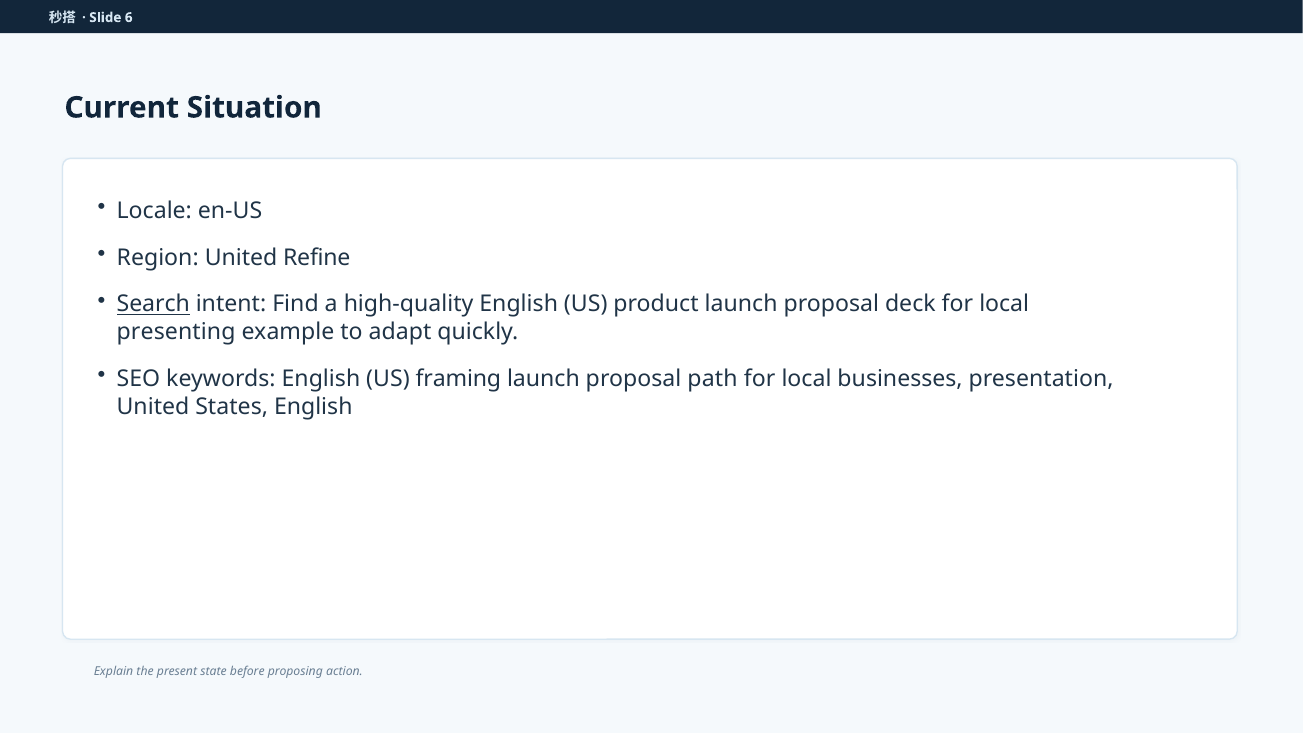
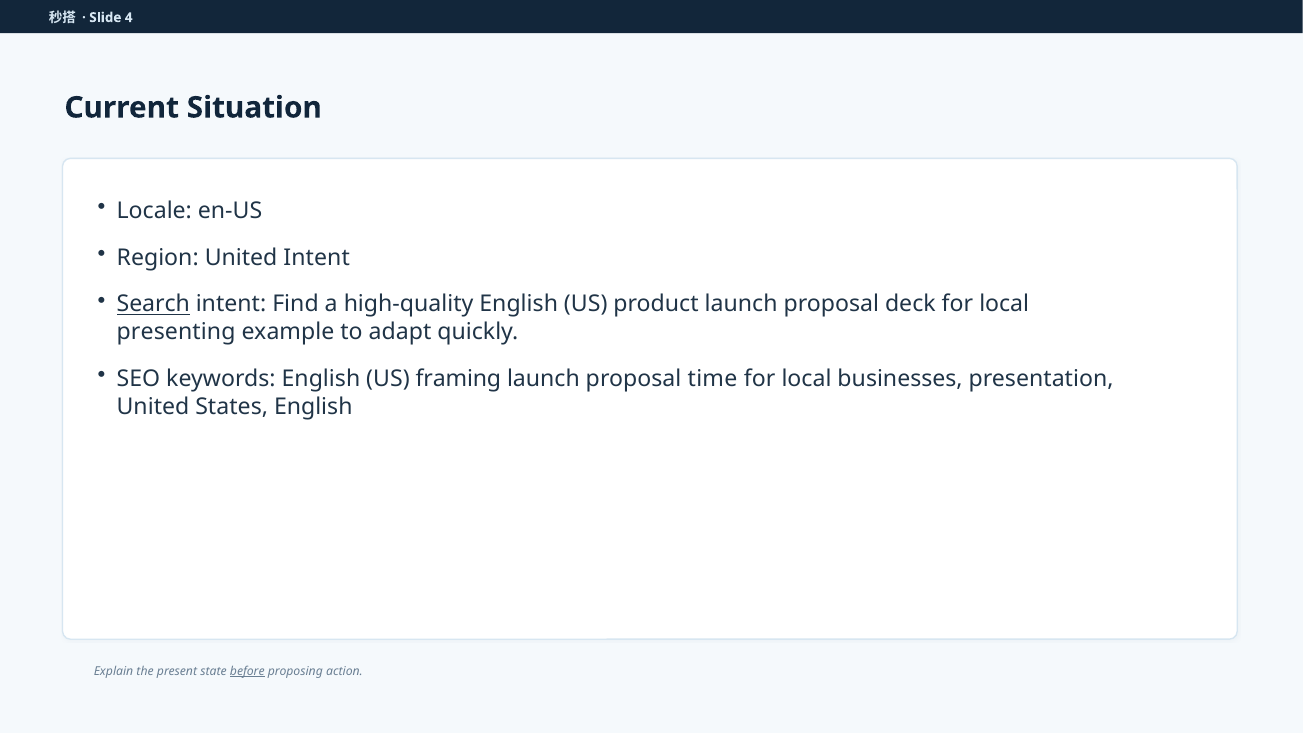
6: 6 -> 4
United Refine: Refine -> Intent
path: path -> time
before underline: none -> present
